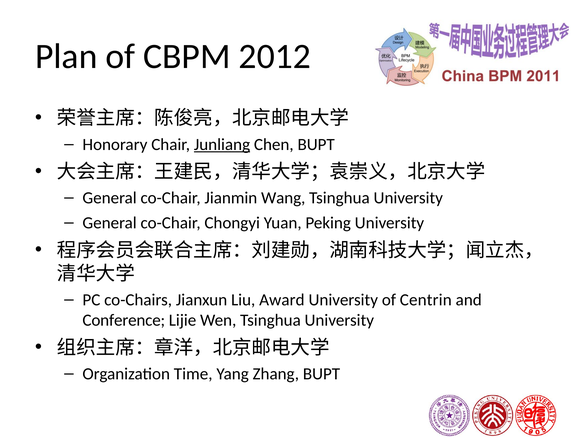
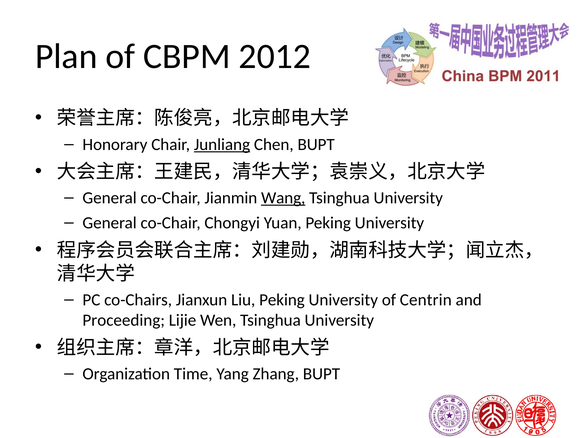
Wang underline: none -> present
Liu Award: Award -> Peking
Conference: Conference -> Proceeding
